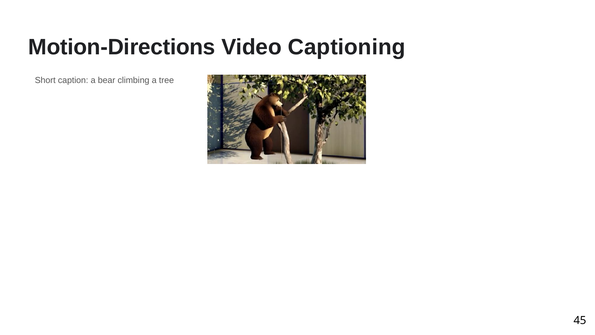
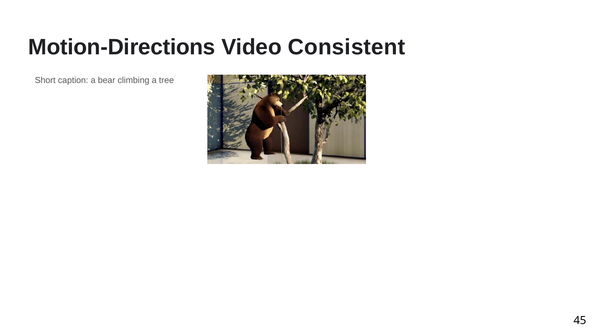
Captioning: Captioning -> Consistent
